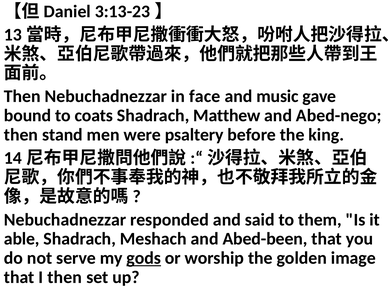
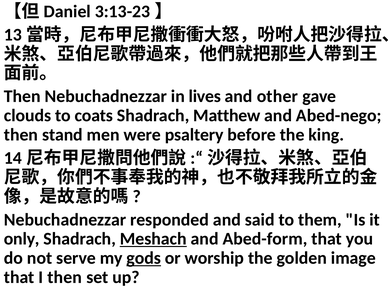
face: face -> lives
music: music -> other
bound: bound -> clouds
able: able -> only
Meshach underline: none -> present
Abed-been: Abed-been -> Abed-form
